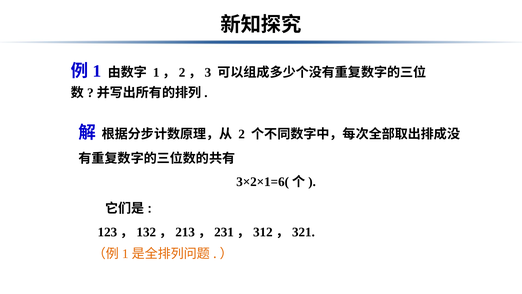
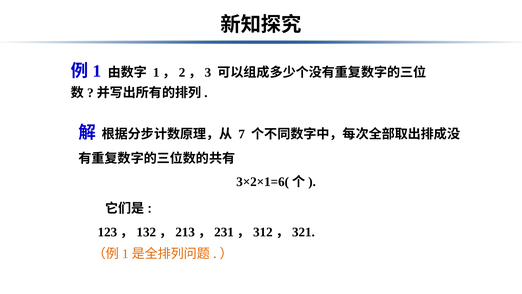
2: 2 -> 7
